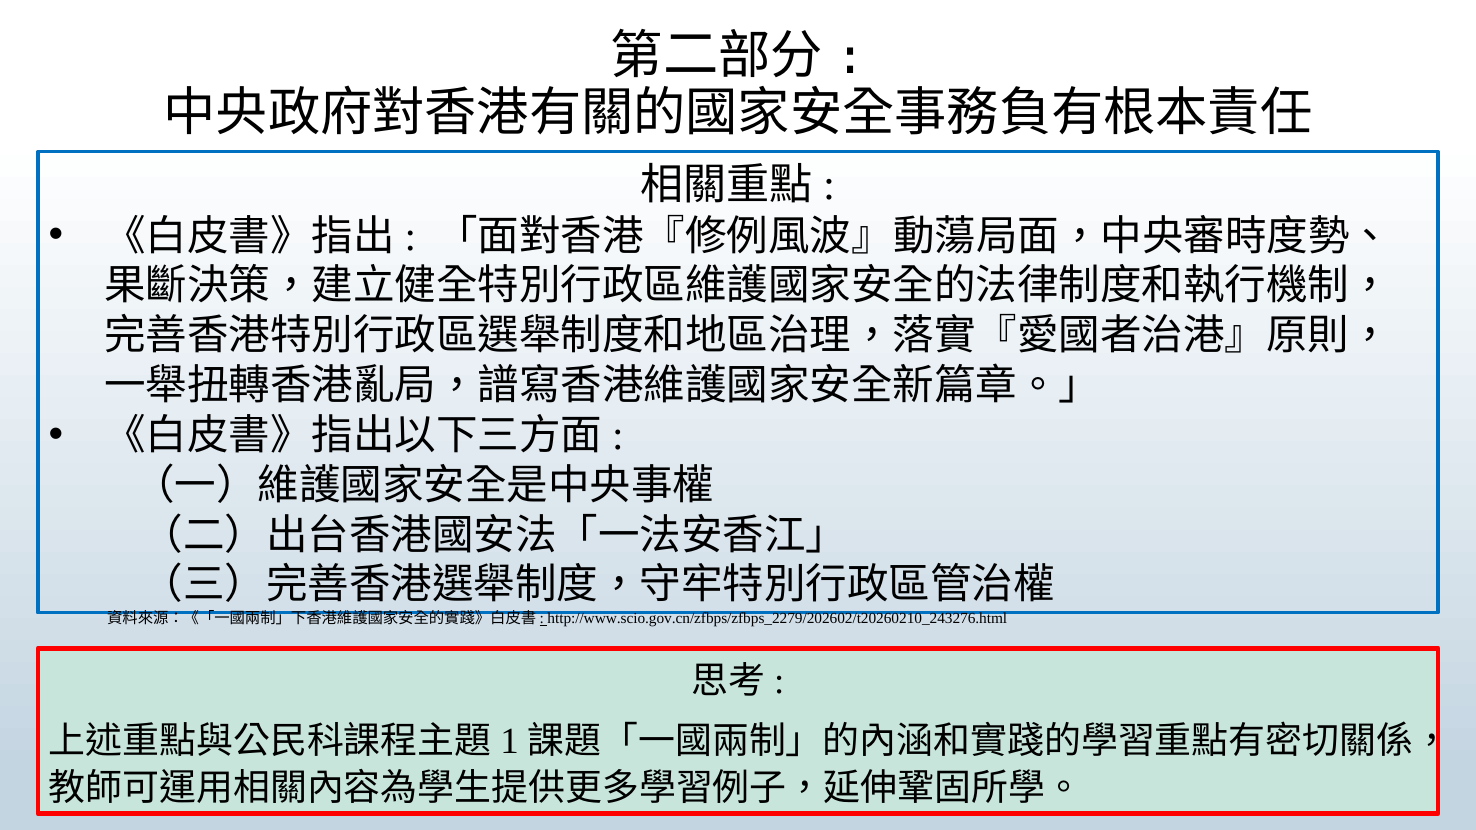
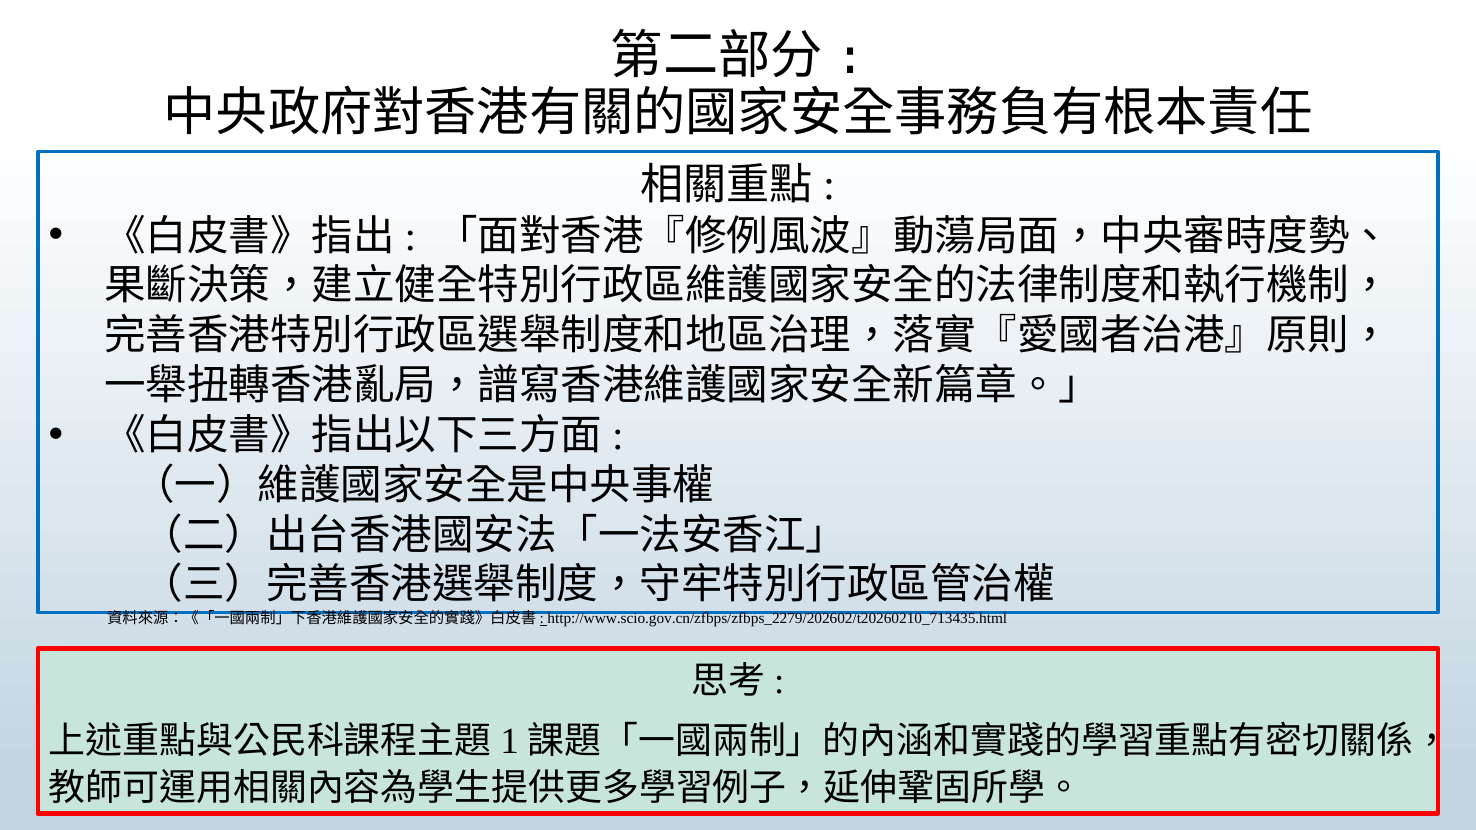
http://www.scio.gov.cn/zfbps/zfbps_2279/202602/t20260210_243276.html: http://www.scio.gov.cn/zfbps/zfbps_2279/202602/t20260210_243276.html -> http://www.scio.gov.cn/zfbps/zfbps_2279/202602/t20260210_713435.html
